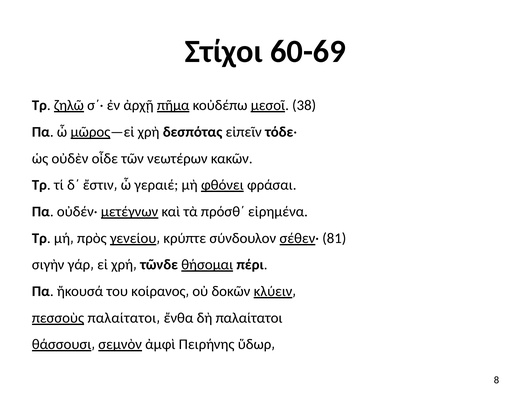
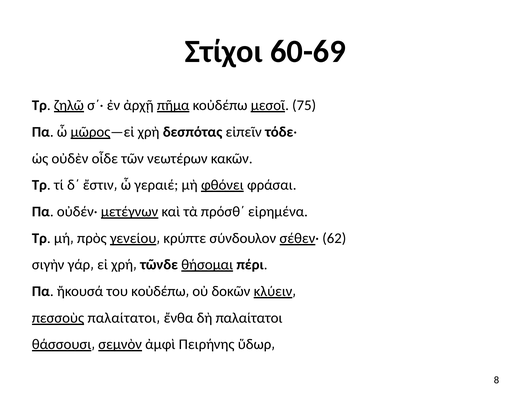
38: 38 -> 75
81: 81 -> 62
κοίρανος͵: κοίρανος͵ -> κοὐδέπω͵
